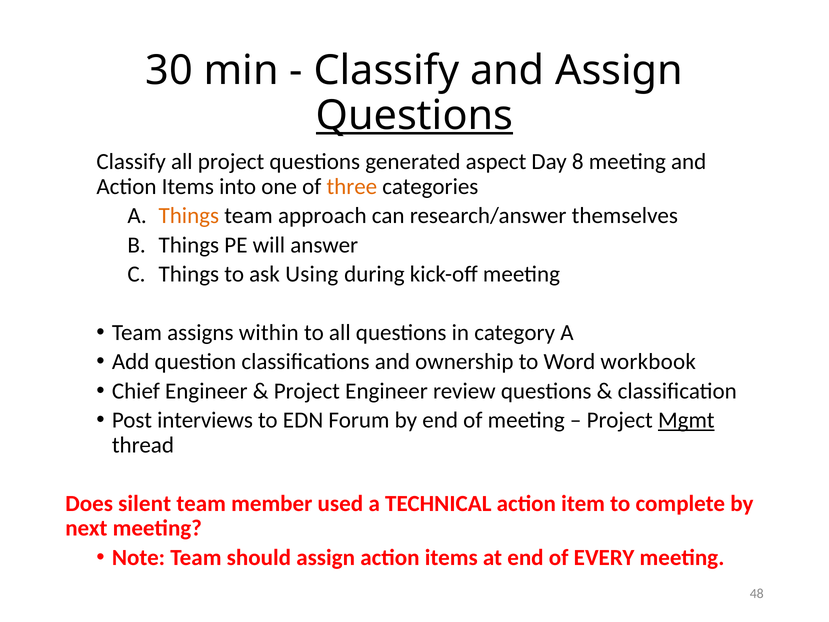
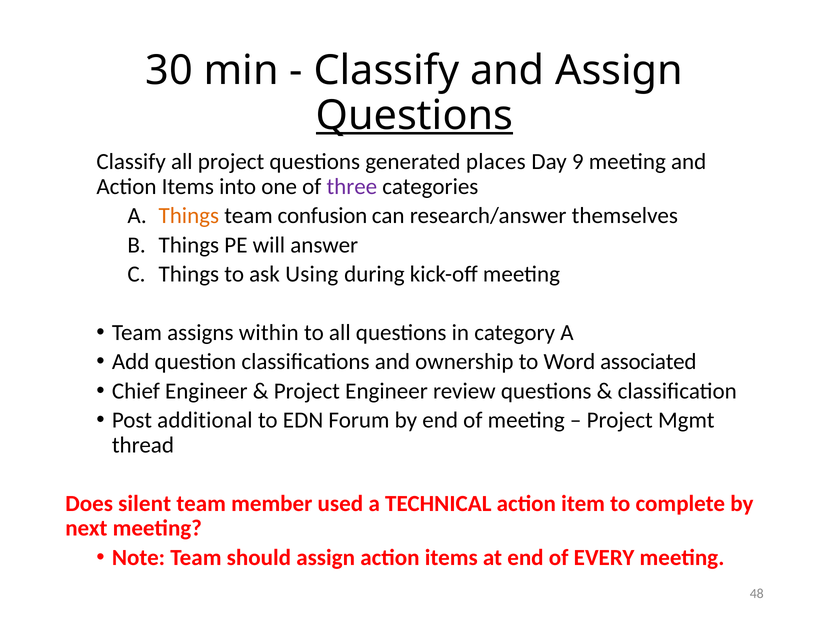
aspect: aspect -> places
8: 8 -> 9
three colour: orange -> purple
approach: approach -> confusion
workbook: workbook -> associated
interviews: interviews -> additional
Mgmt underline: present -> none
